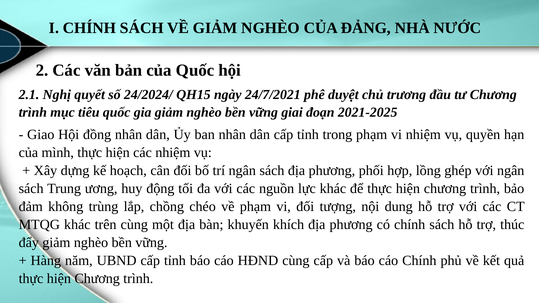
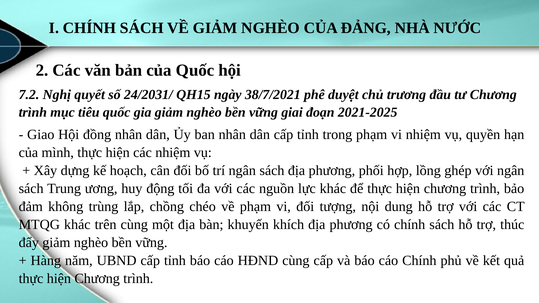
2.1: 2.1 -> 7.2
24/2024/: 24/2024/ -> 24/2031/
24/7/2021: 24/7/2021 -> 38/7/2021
